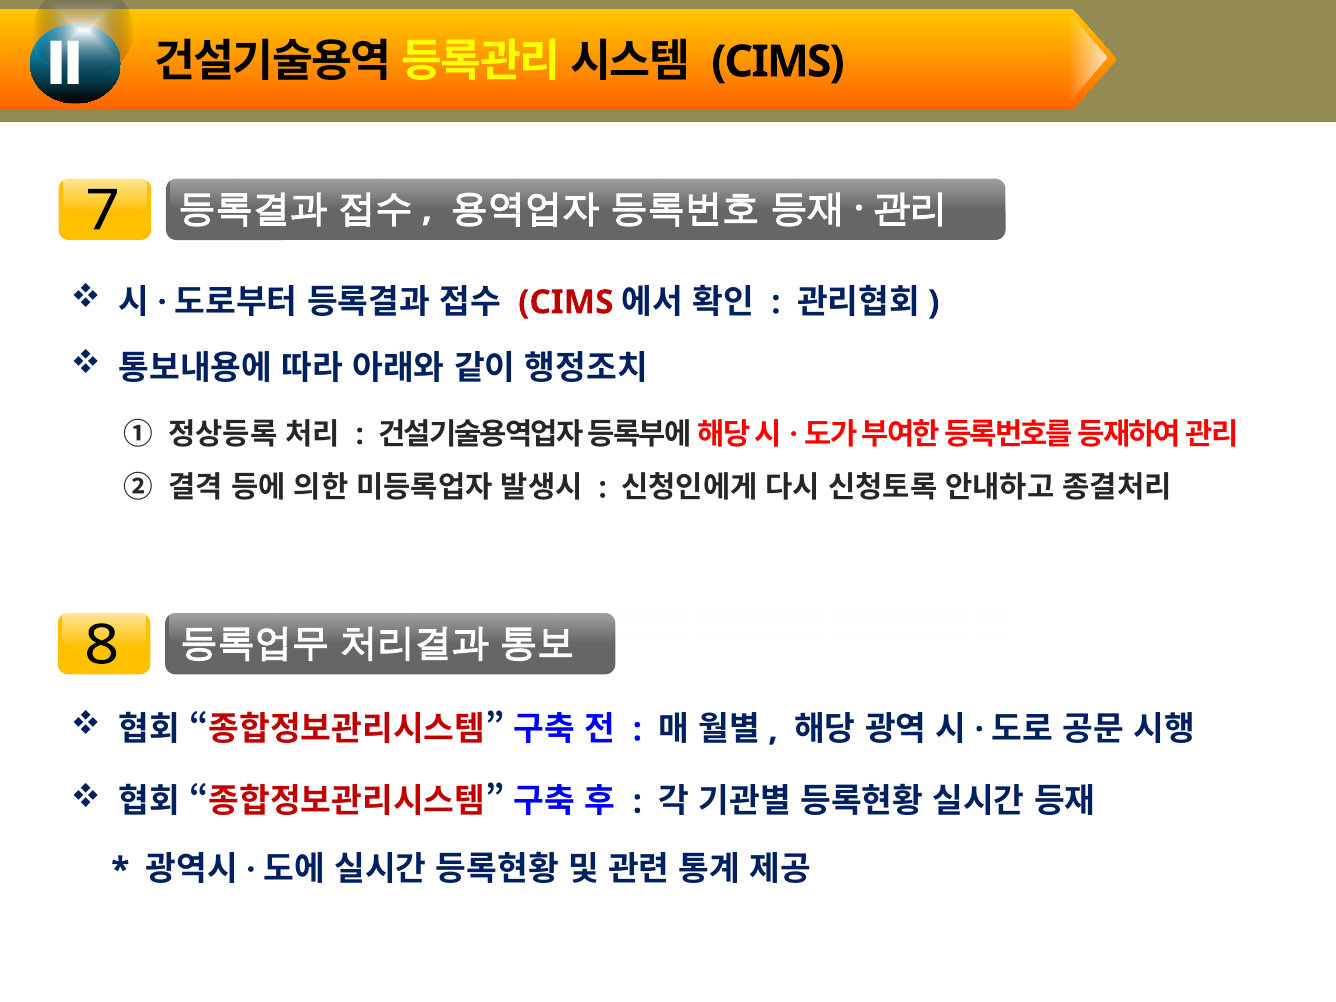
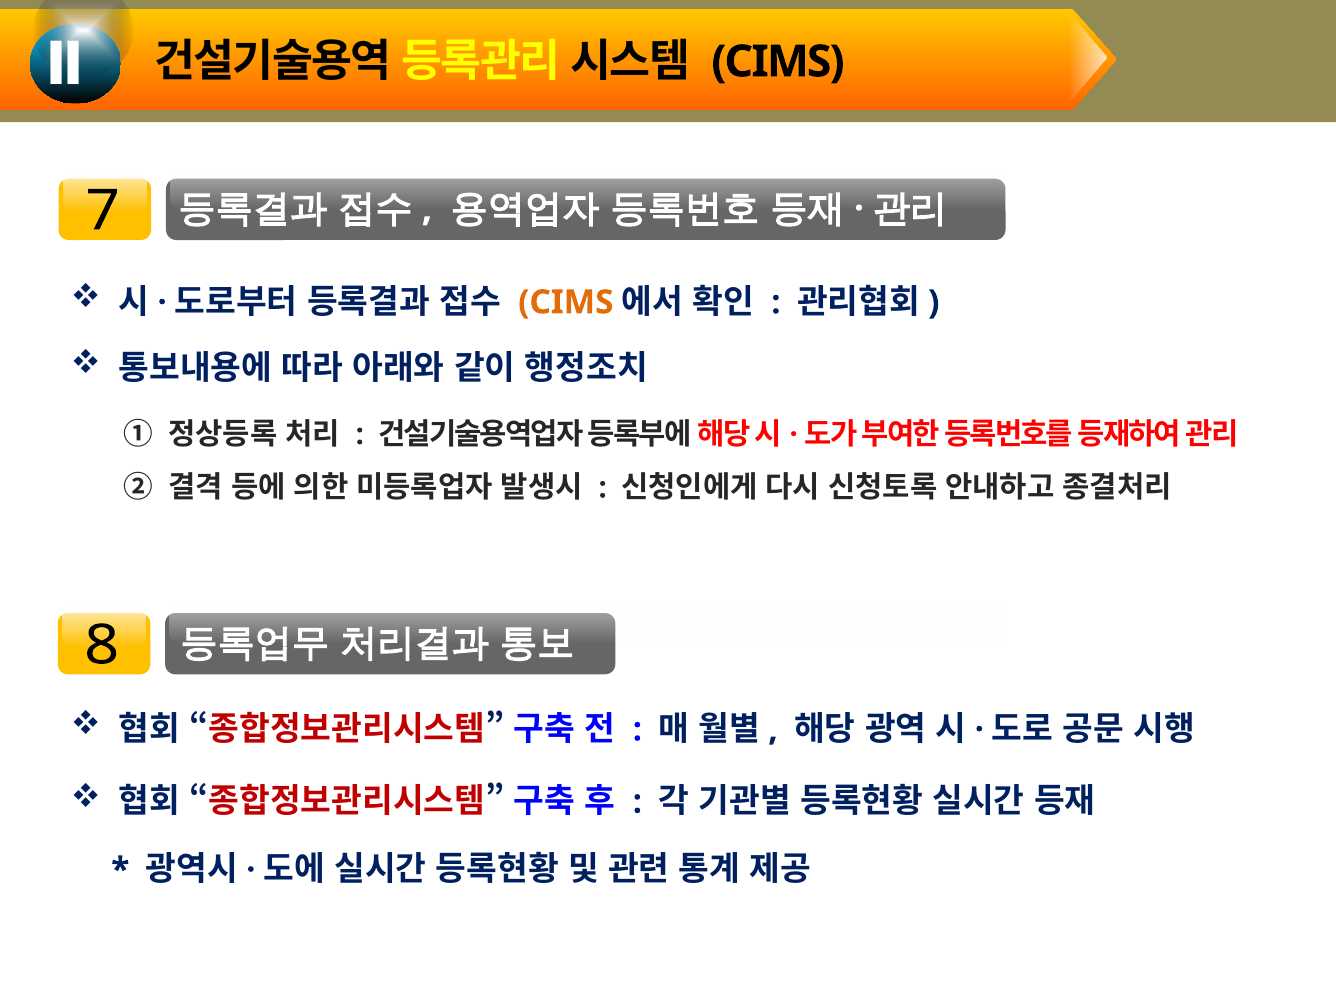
CIMS at (566, 302) colour: red -> orange
